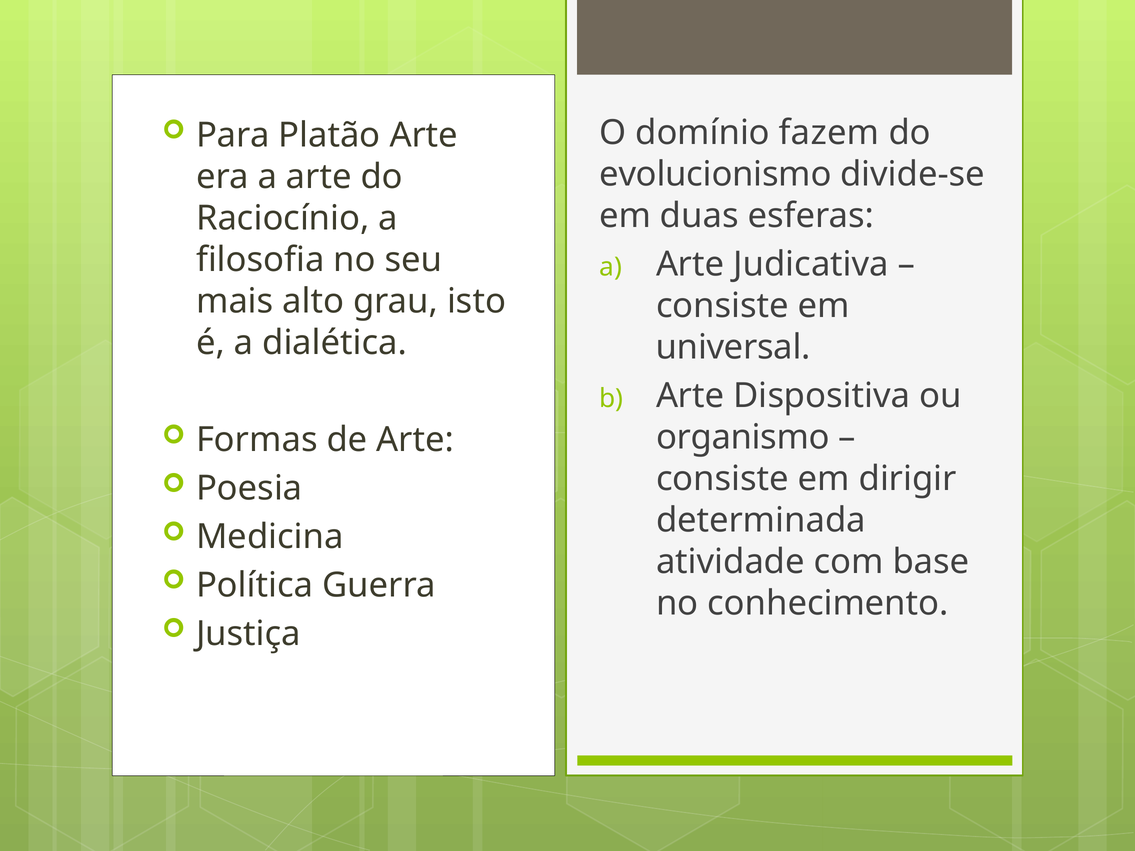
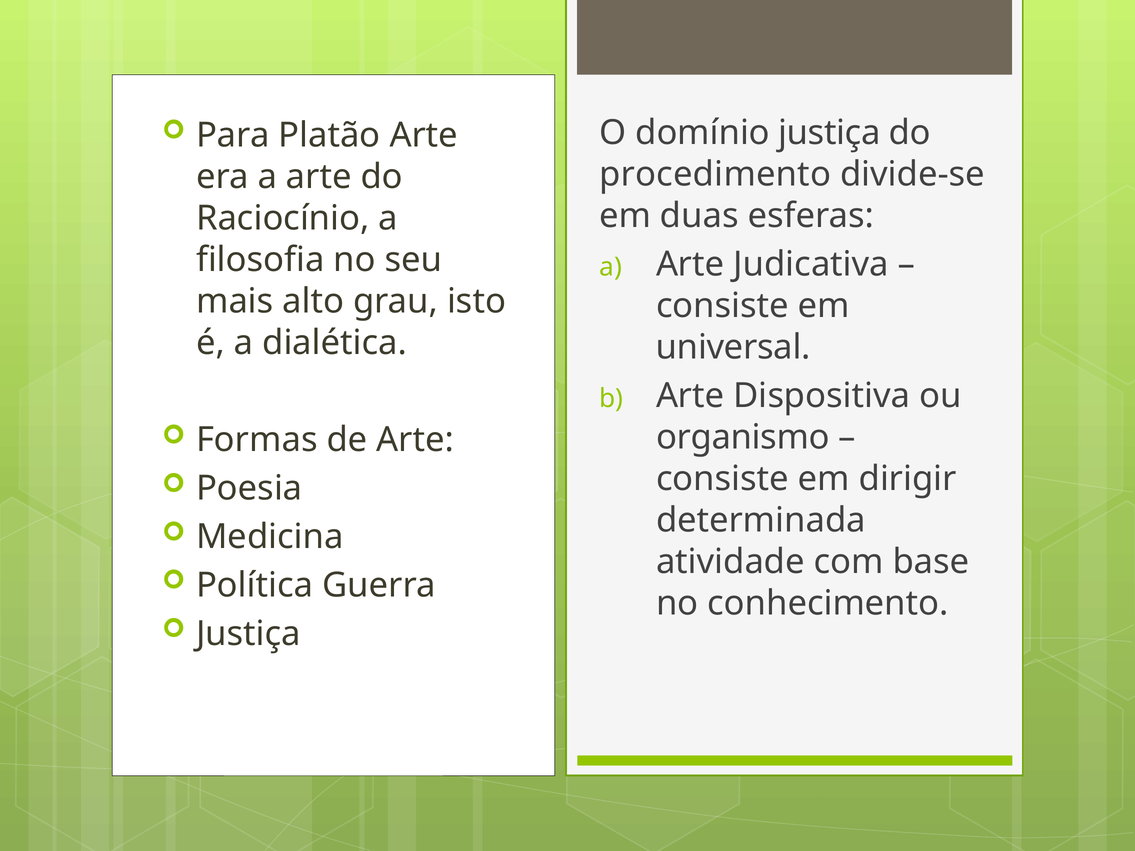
domínio fazem: fazem -> justiça
evolucionismo: evolucionismo -> procedimento
